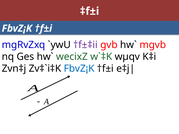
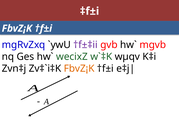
FbvZ¡K at (79, 69) colour: blue -> orange
